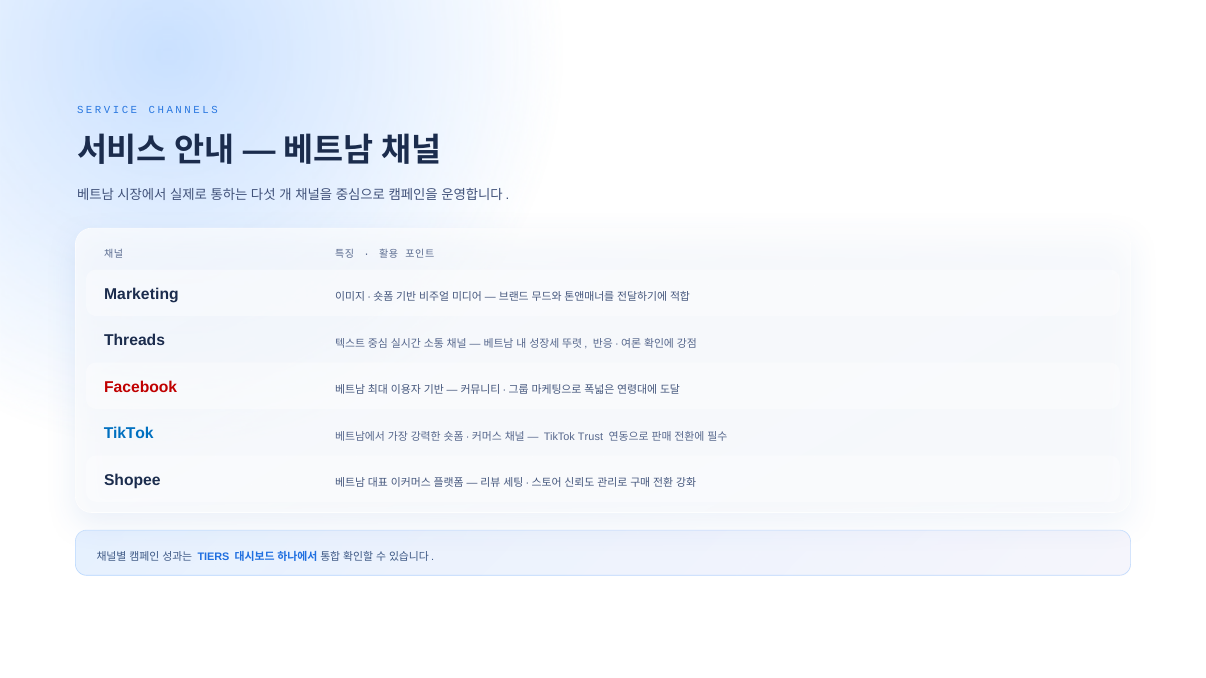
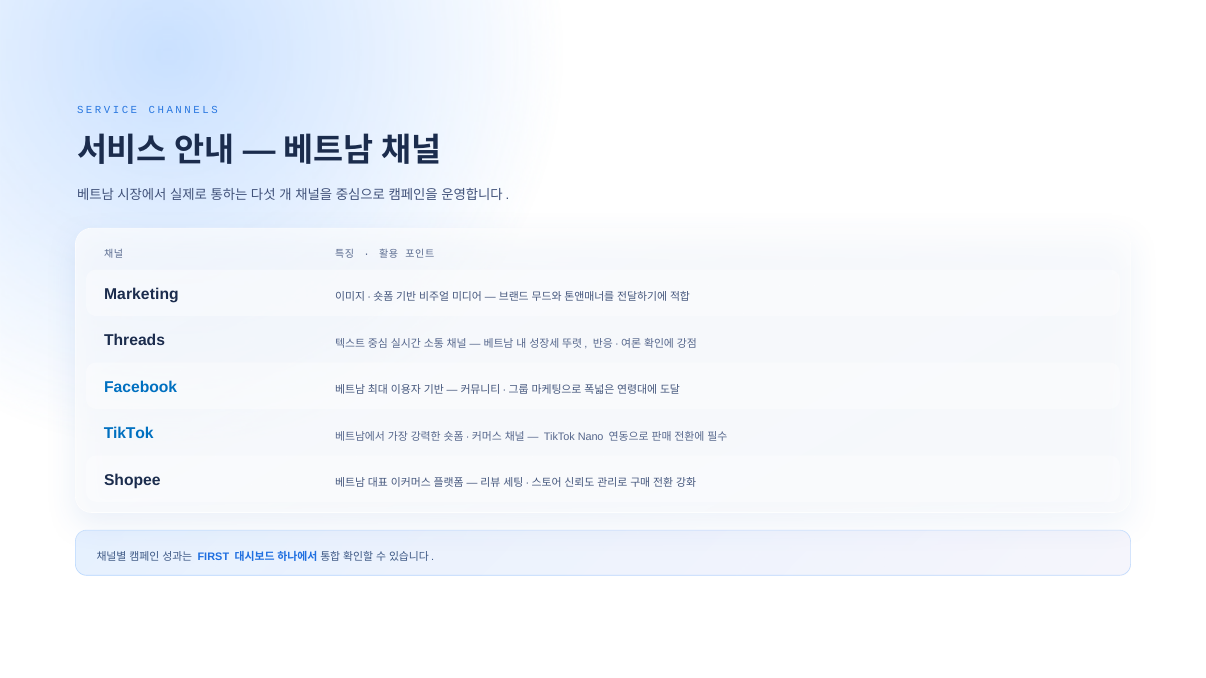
Facebook colour: red -> blue
Trust: Trust -> Nano
TIERS: TIERS -> FIRST
